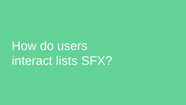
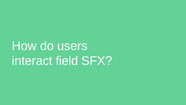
lists: lists -> field
